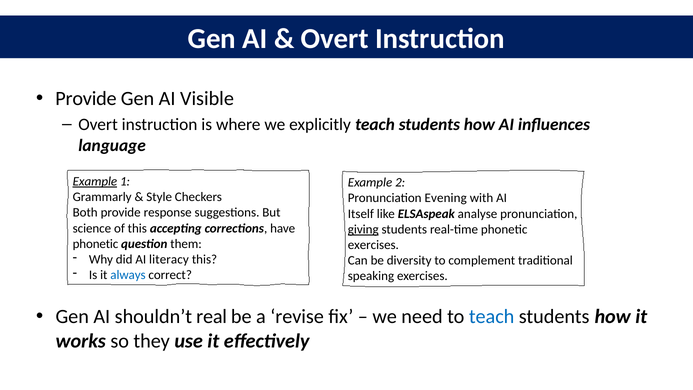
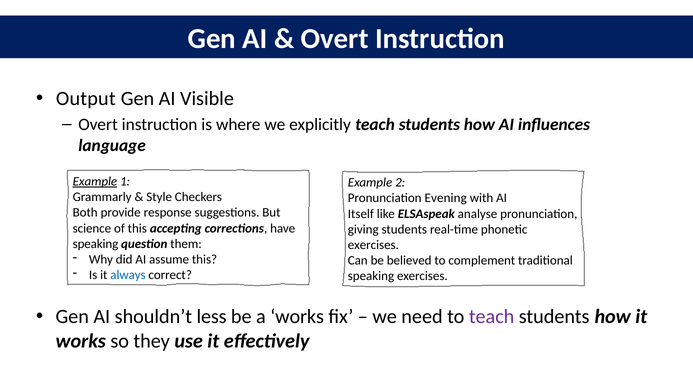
Provide at (86, 99): Provide -> Output
giving underline: present -> none
phonetic at (95, 244): phonetic -> speaking
literacy: literacy -> assume
diversity: diversity -> believed
real: real -> less
a revise: revise -> works
teach at (492, 317) colour: blue -> purple
